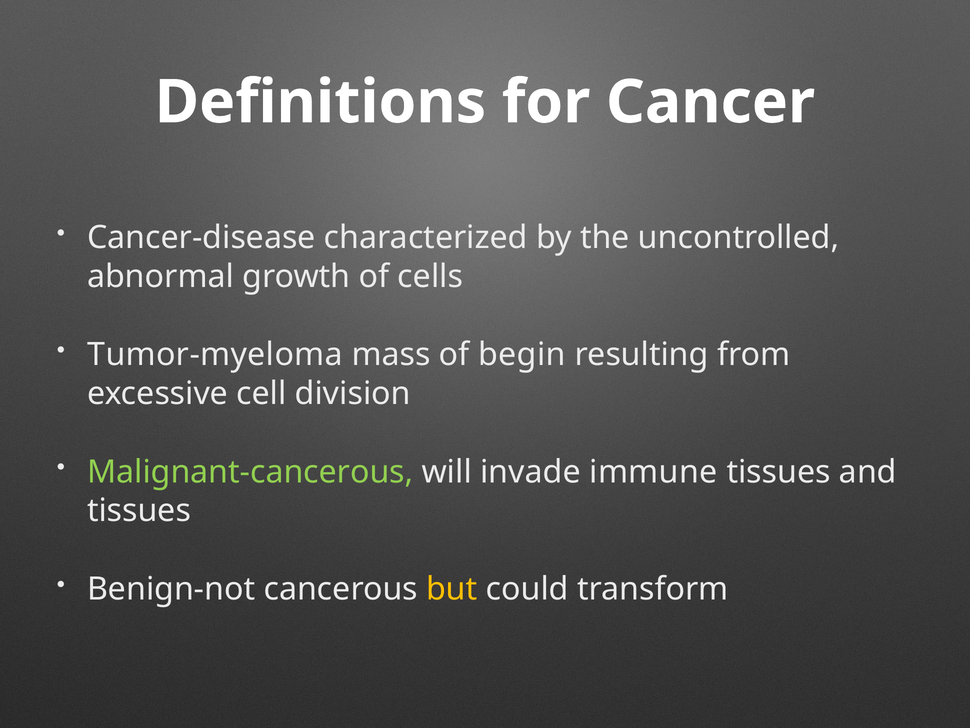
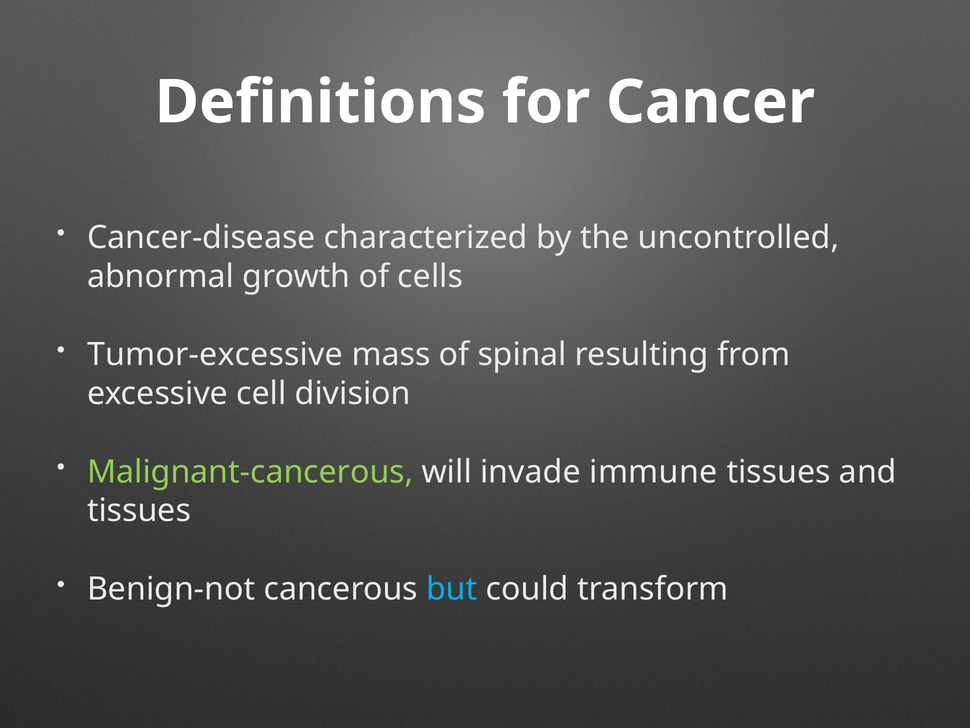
Tumor-myeloma: Tumor-myeloma -> Tumor-excessive
begin: begin -> spinal
but colour: yellow -> light blue
